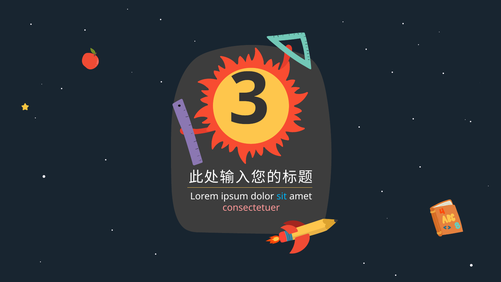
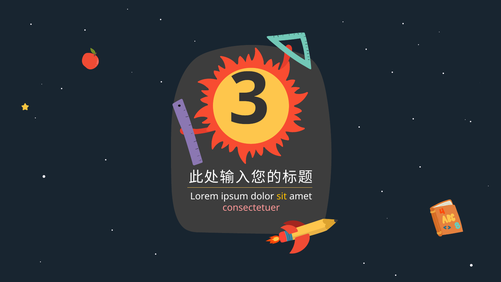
sit colour: light blue -> yellow
